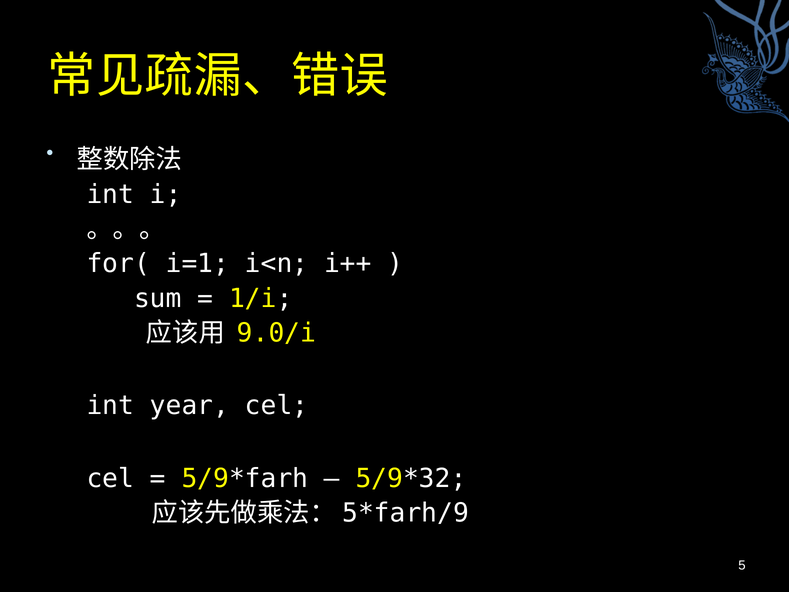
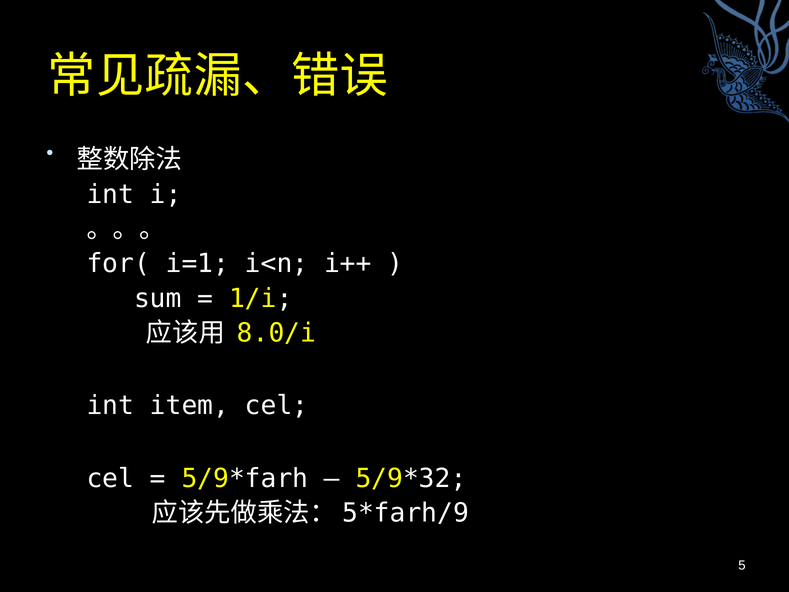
9.0/i: 9.0/i -> 8.0/i
year: year -> item
